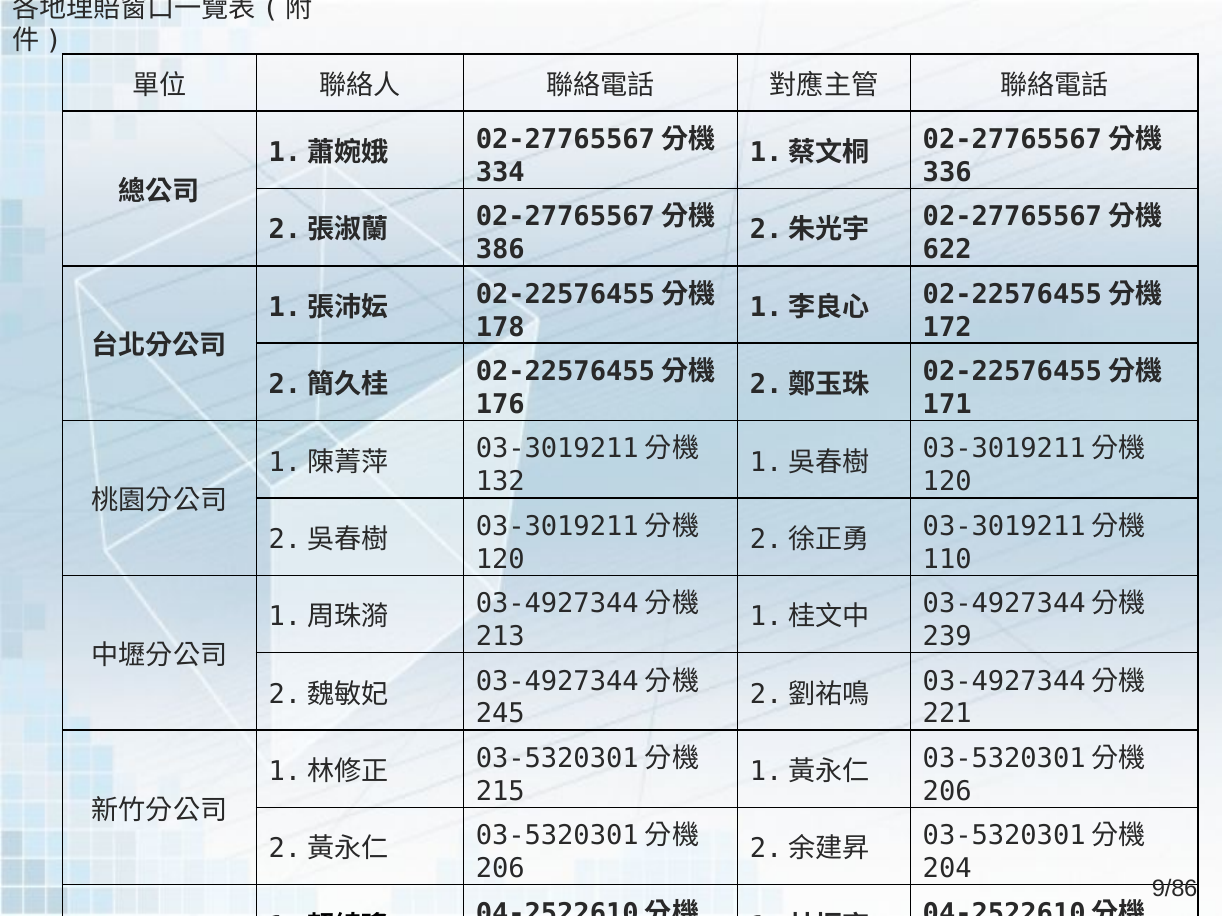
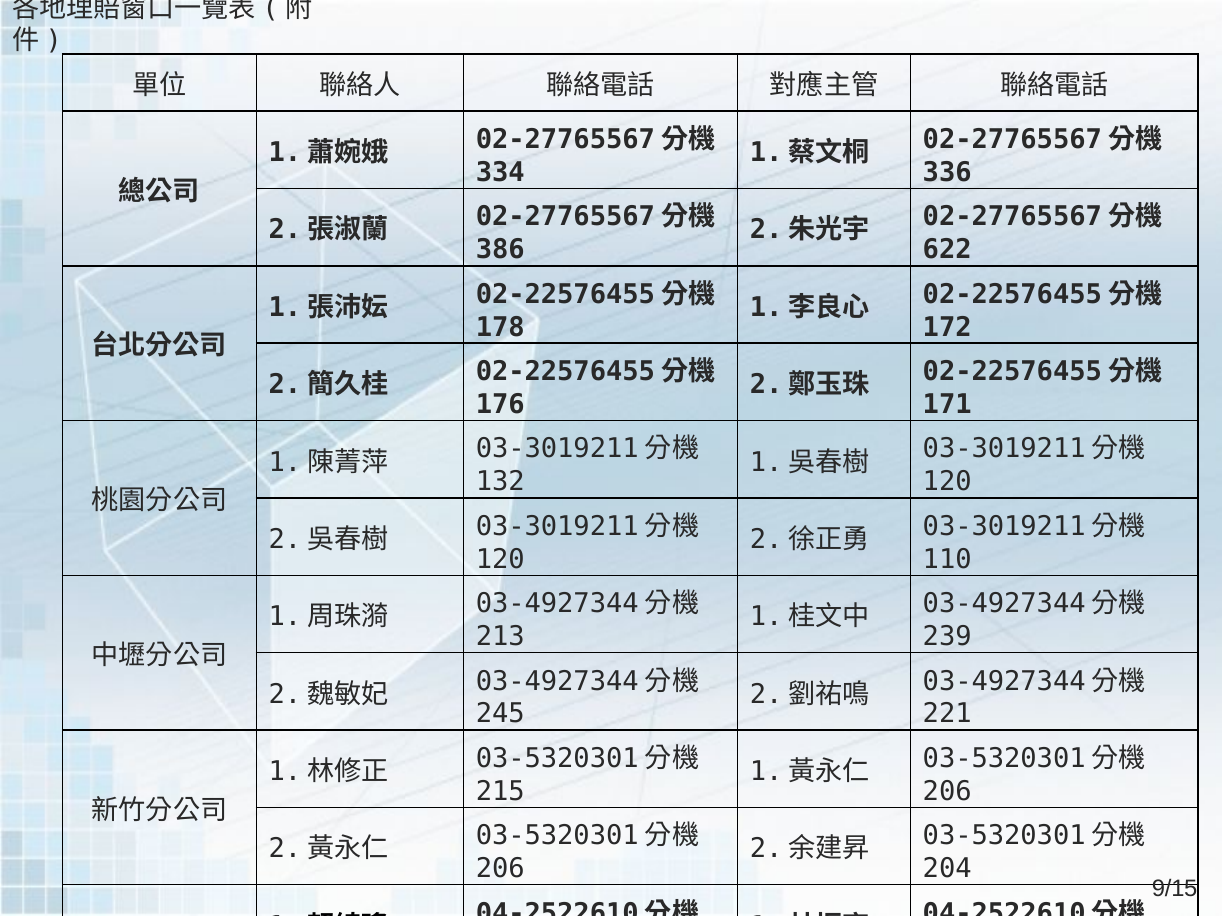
9/86: 9/86 -> 9/15
